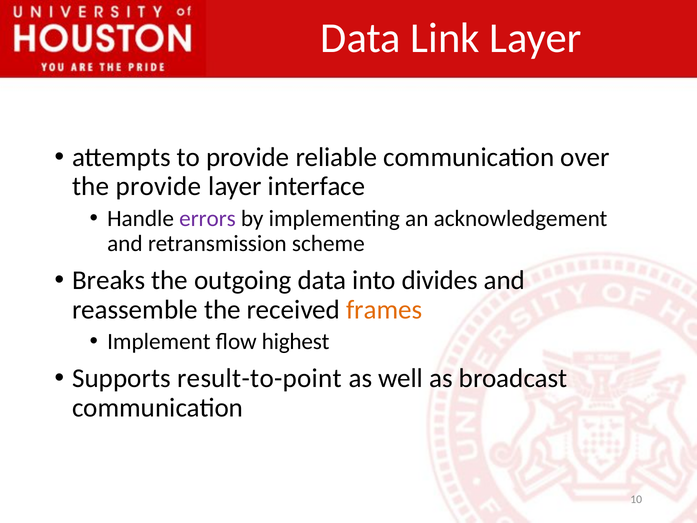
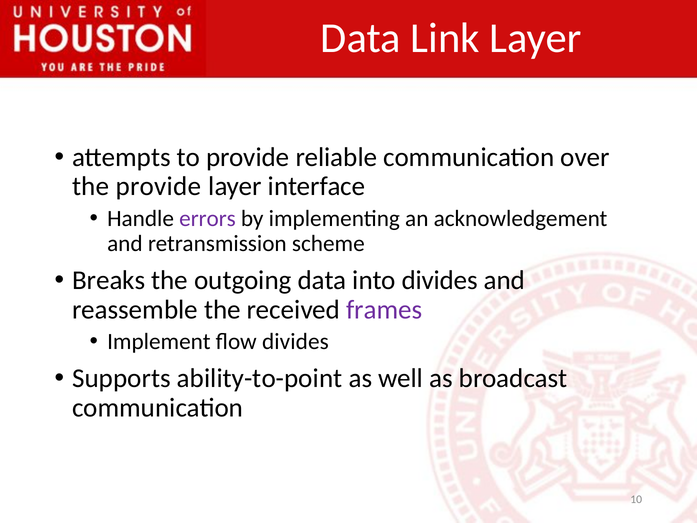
frames colour: orange -> purple
flow highest: highest -> divides
result-to-point: result-to-point -> ability-to-point
